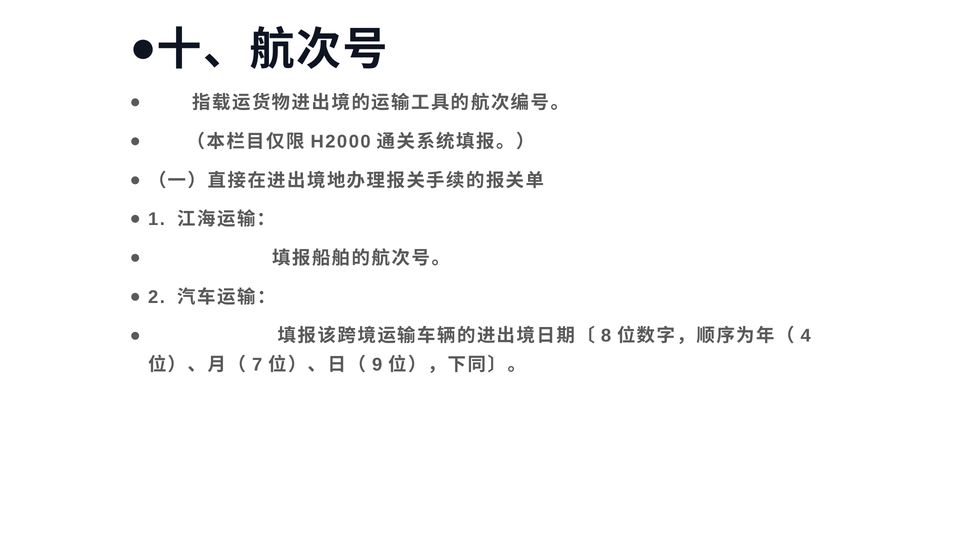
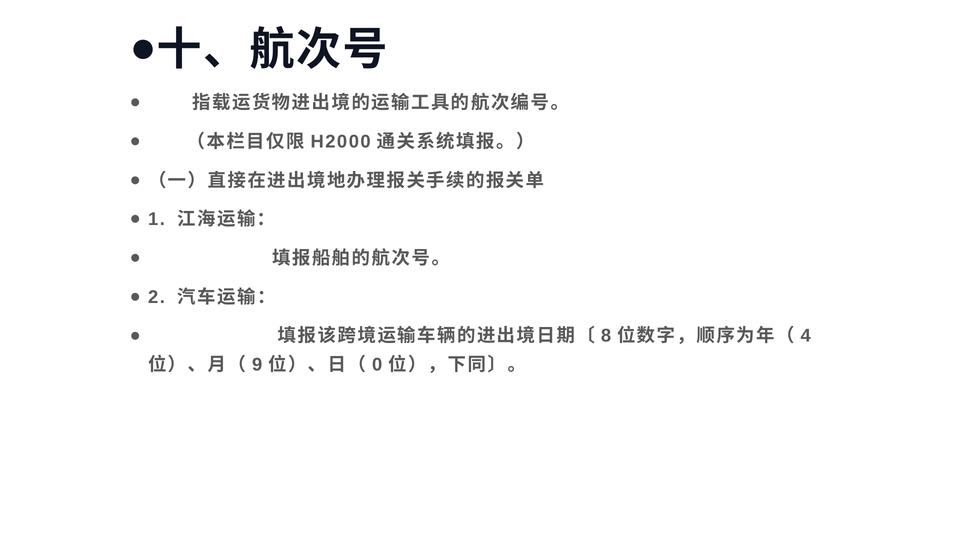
7: 7 -> 9
9: 9 -> 0
